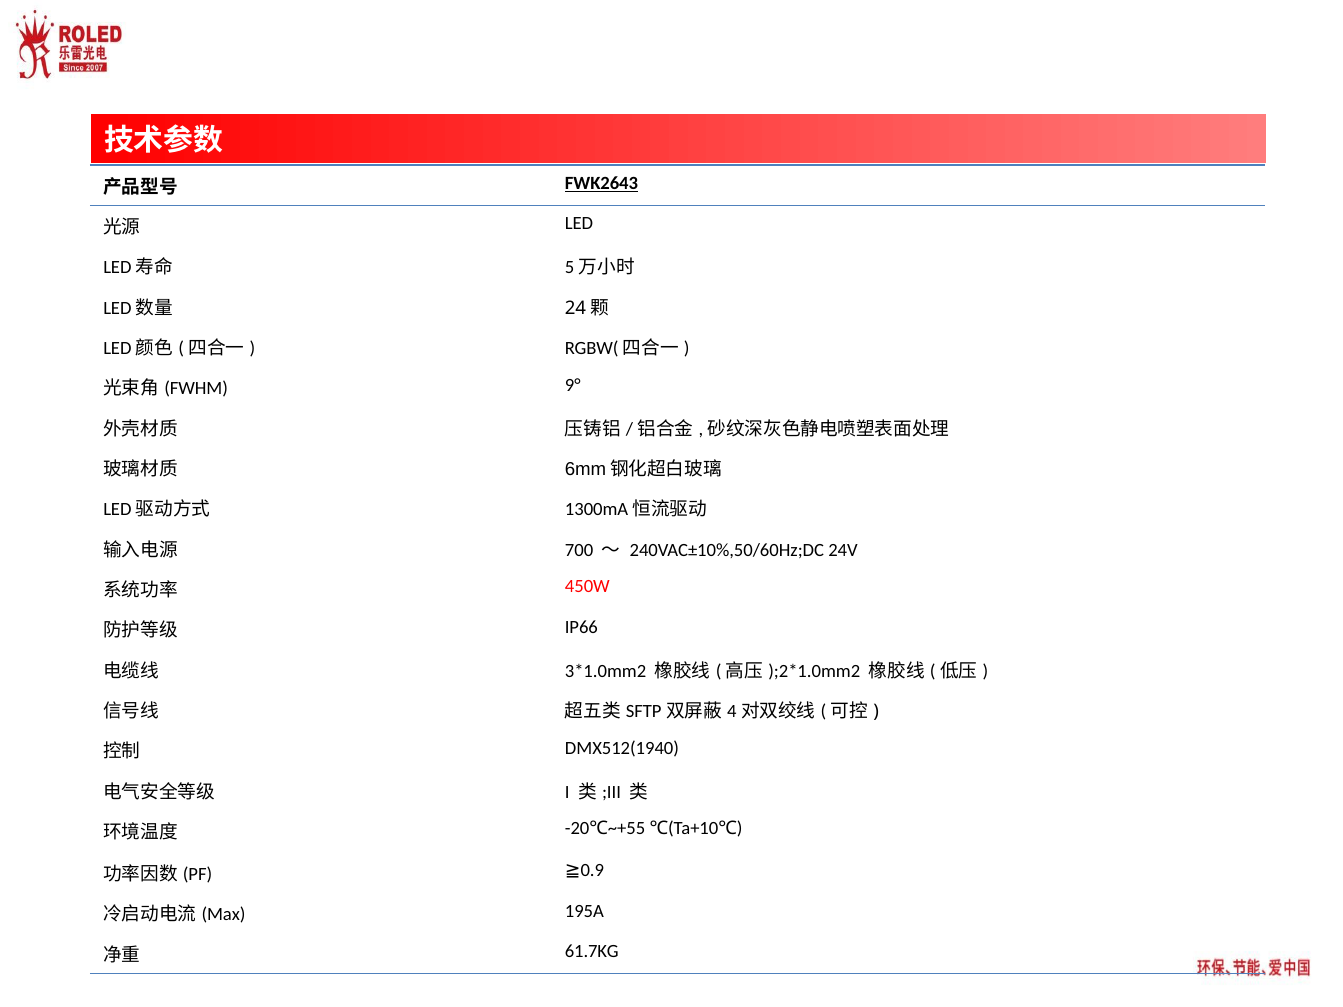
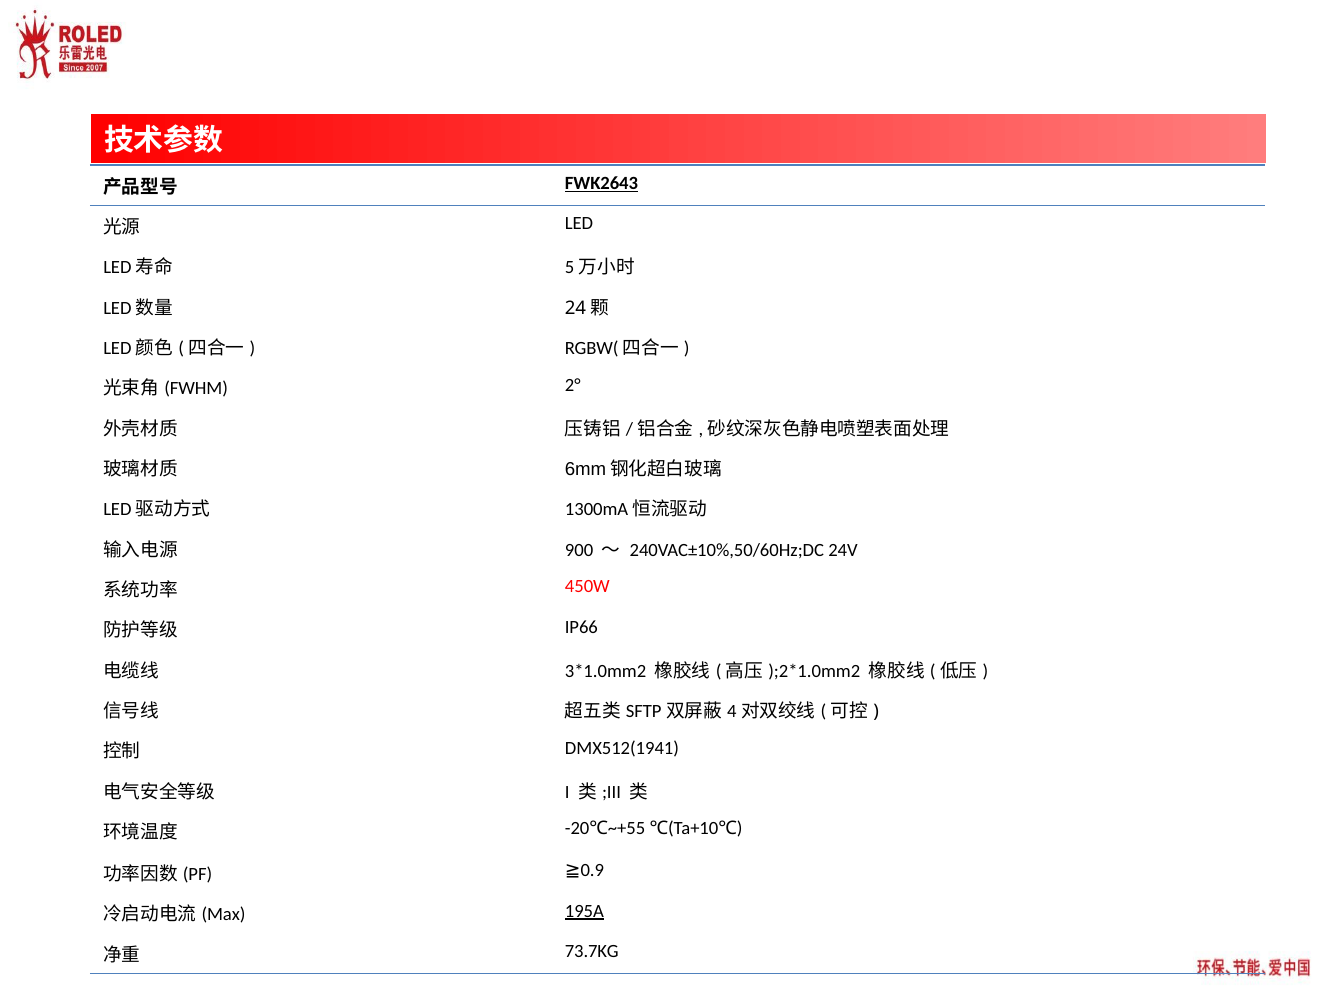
9°: 9° -> 2°
700: 700 -> 900
DMX512(1940: DMX512(1940 -> DMX512(1941
195A underline: none -> present
61.7KG: 61.7KG -> 73.7KG
